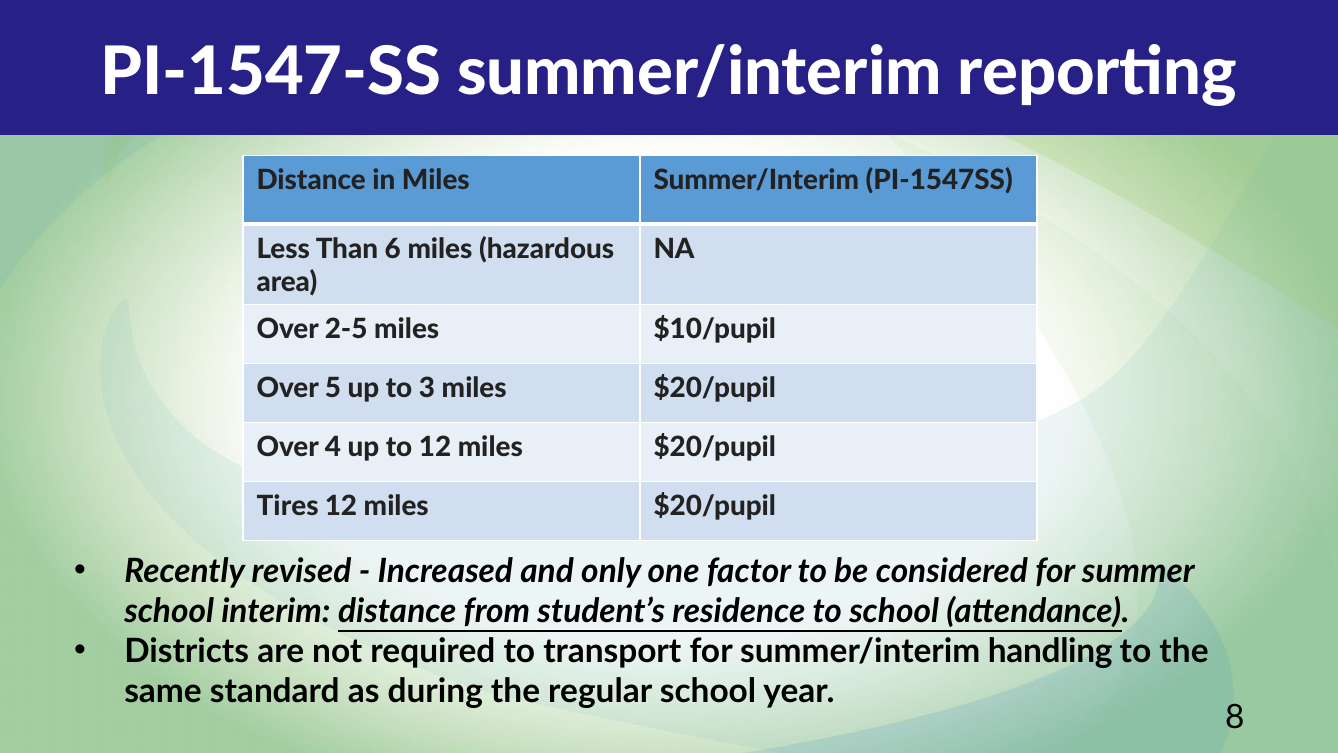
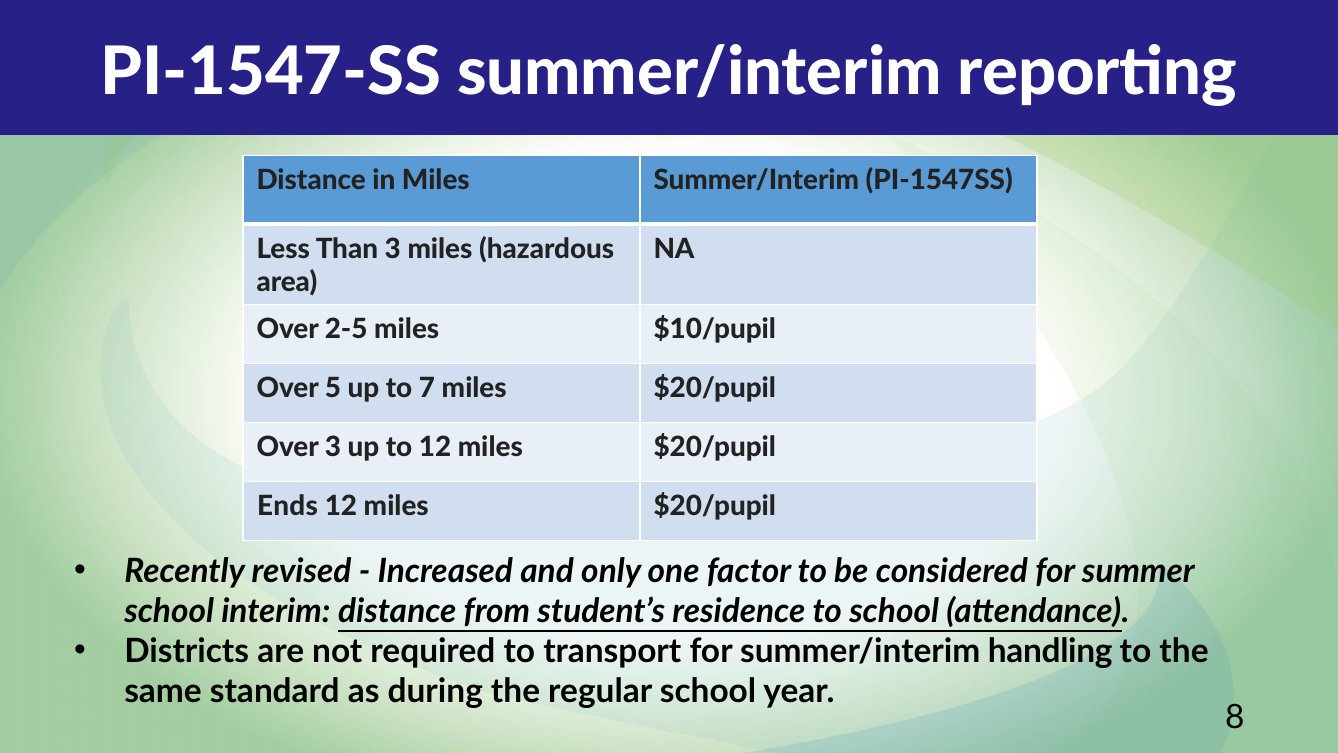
Than 6: 6 -> 3
3: 3 -> 7
Over 4: 4 -> 3
Tires: Tires -> Ends
